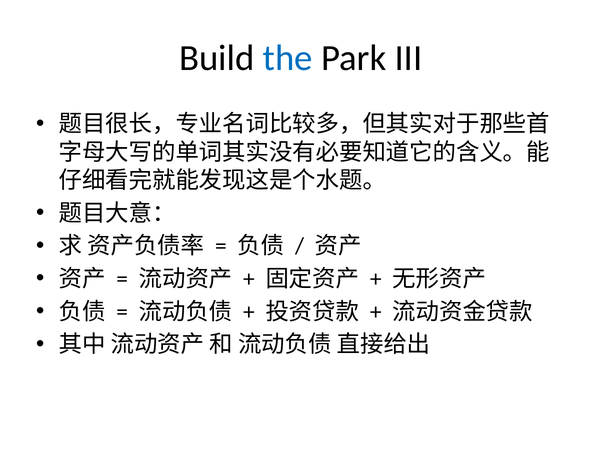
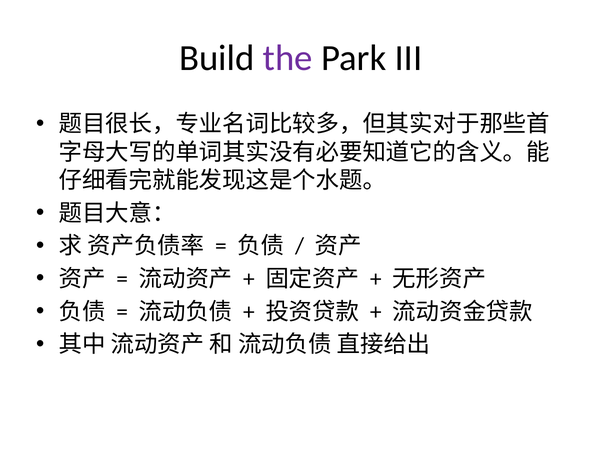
the colour: blue -> purple
